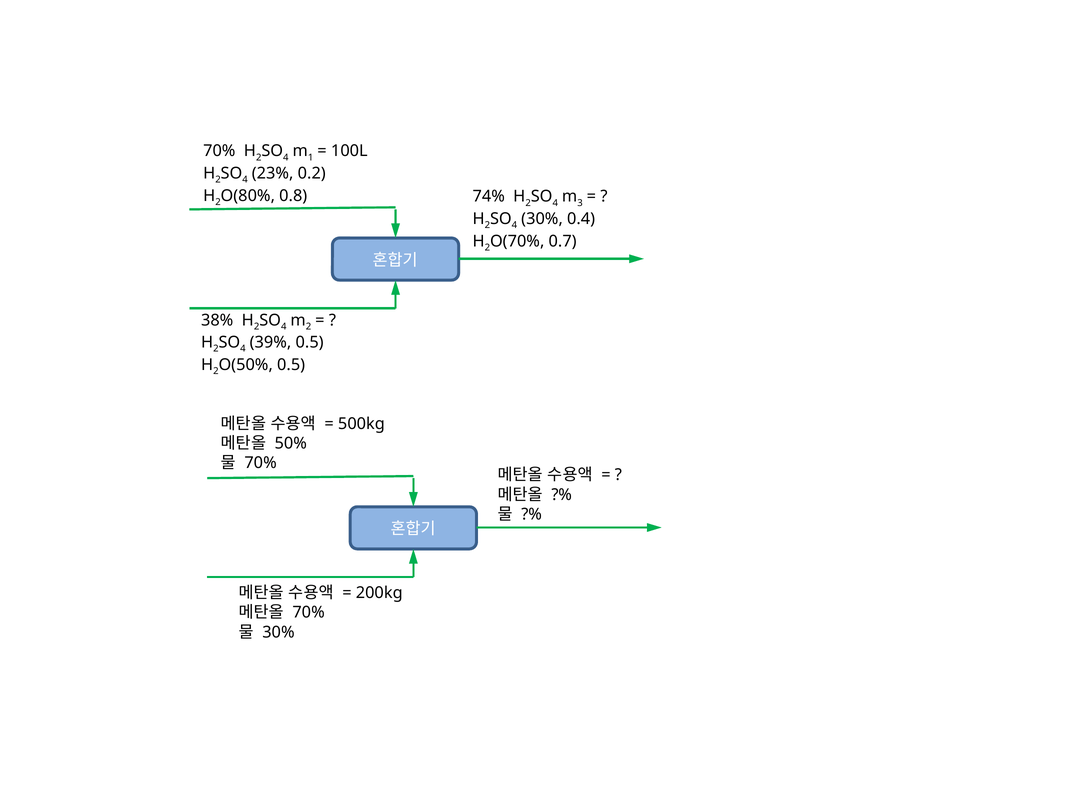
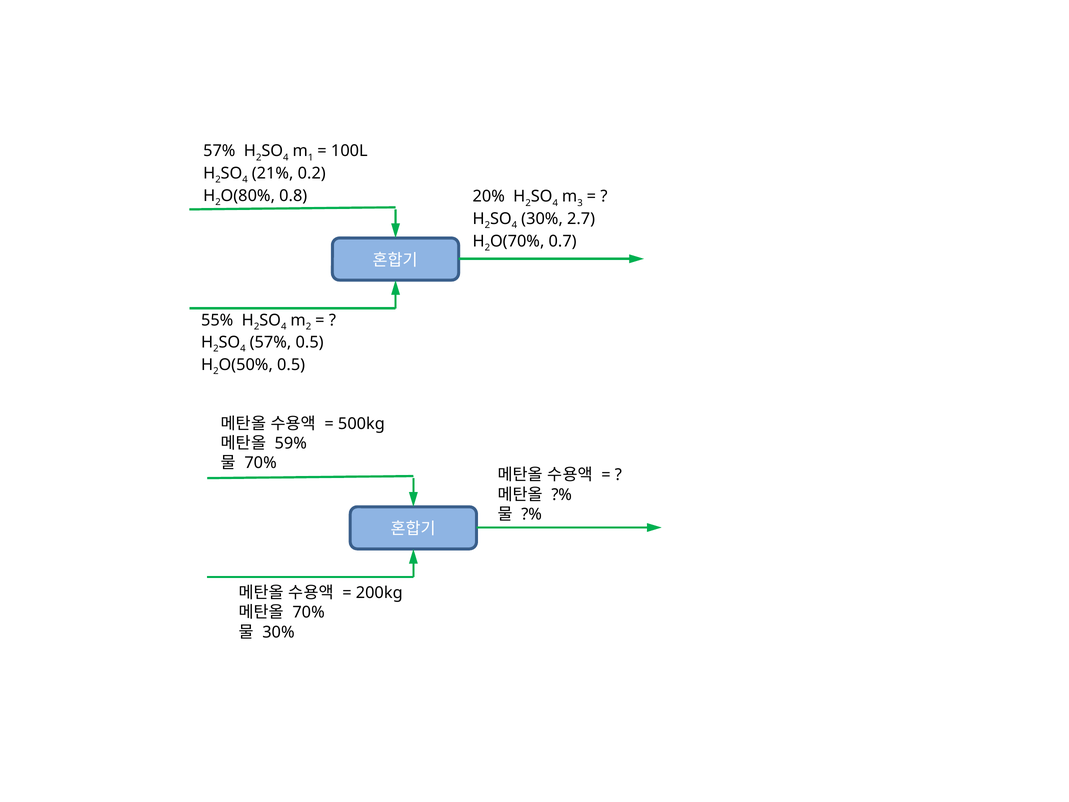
70% at (219, 151): 70% -> 57%
23%: 23% -> 21%
74%: 74% -> 20%
0.4: 0.4 -> 2.7
38%: 38% -> 55%
39% at (271, 342): 39% -> 57%
50%: 50% -> 59%
